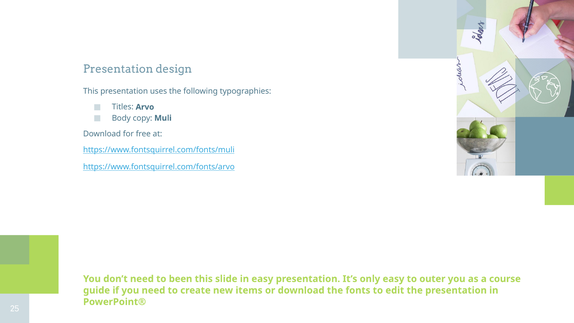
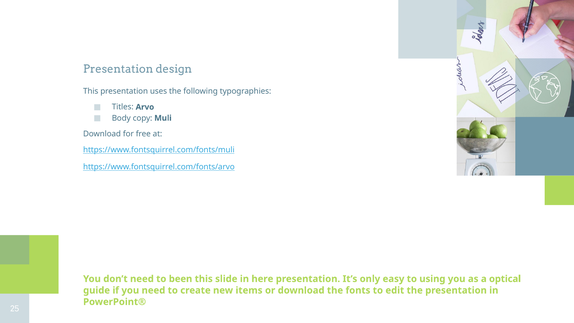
in easy: easy -> here
outer: outer -> using
course: course -> optical
